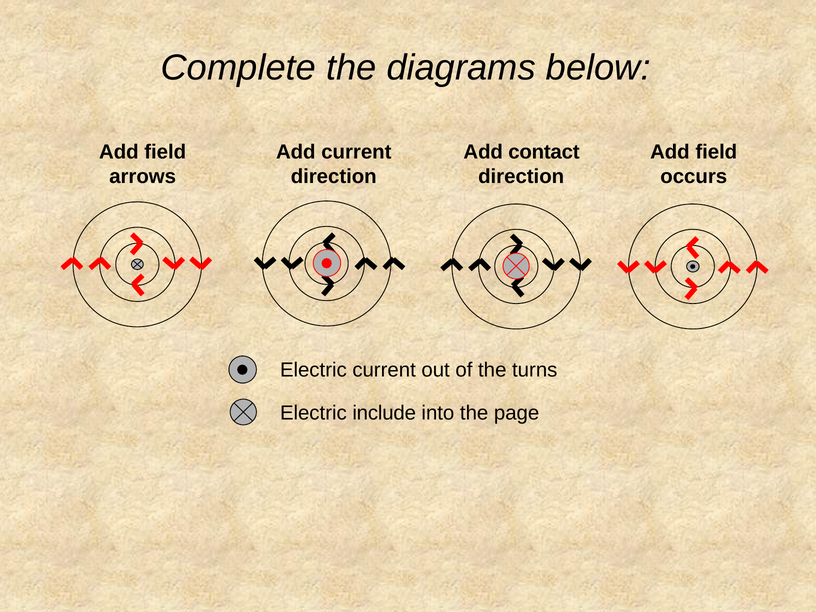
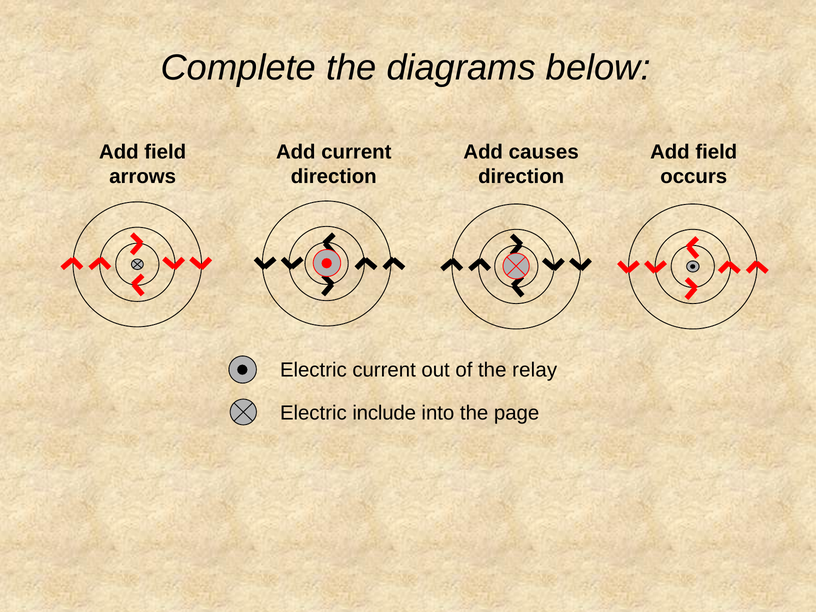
contact: contact -> causes
turns: turns -> relay
